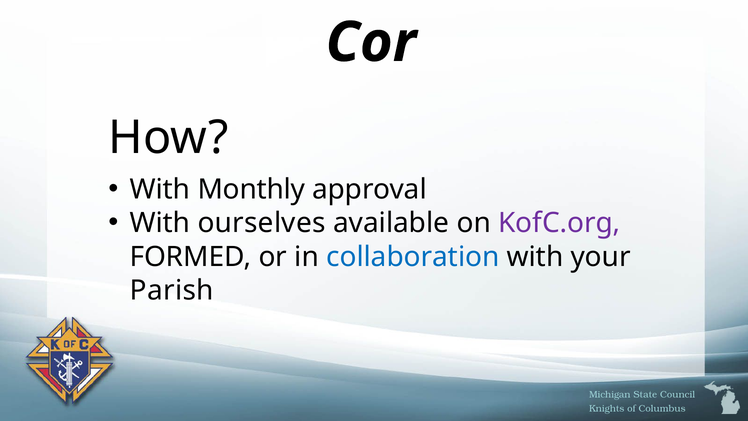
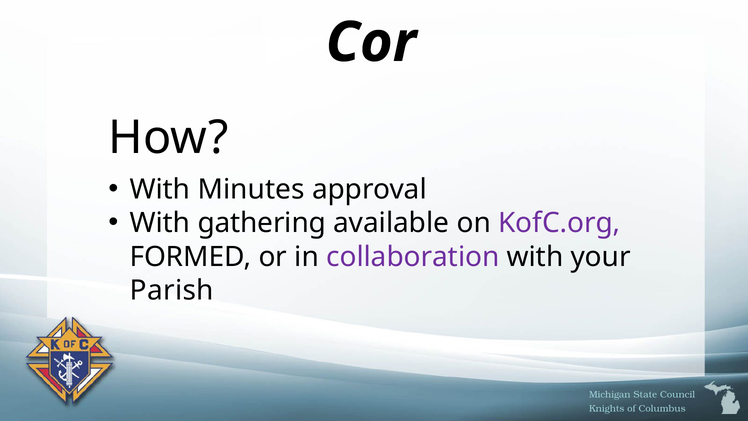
Monthly: Monthly -> Minutes
ourselves: ourselves -> gathering
collaboration colour: blue -> purple
